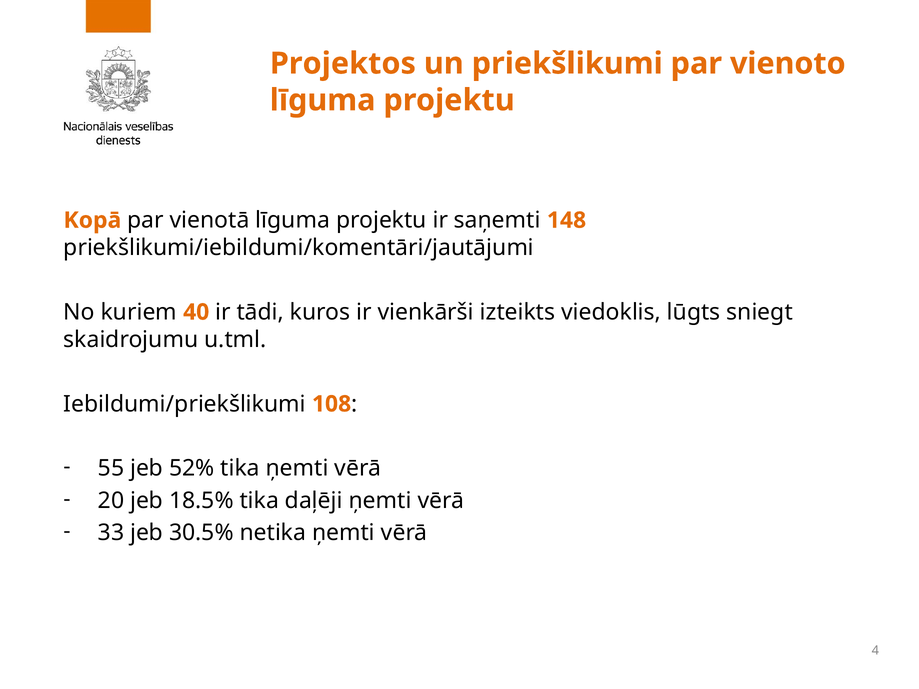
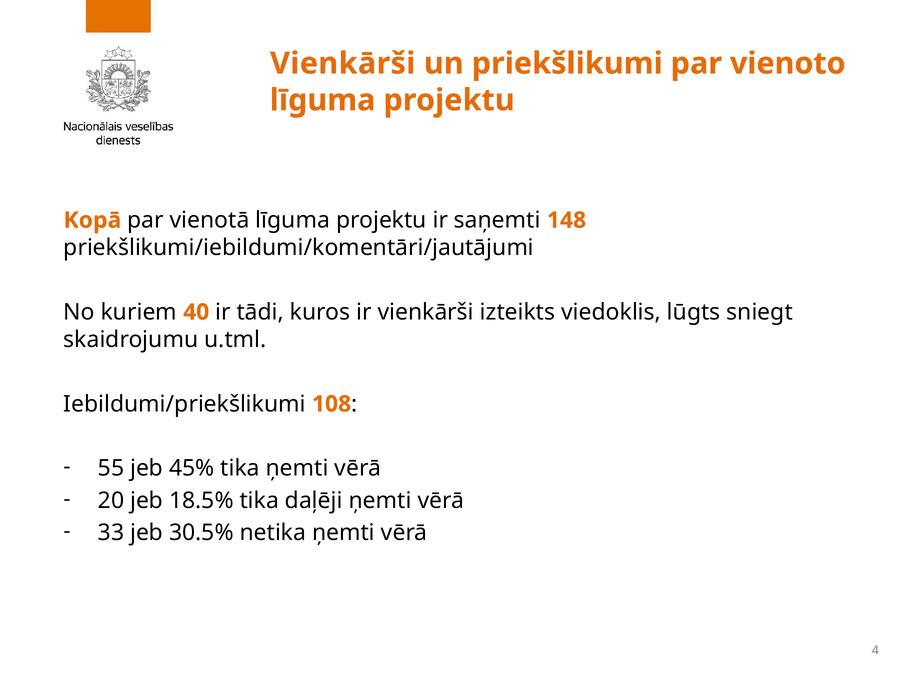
Projektos at (343, 64): Projektos -> Vienkārši
52%: 52% -> 45%
